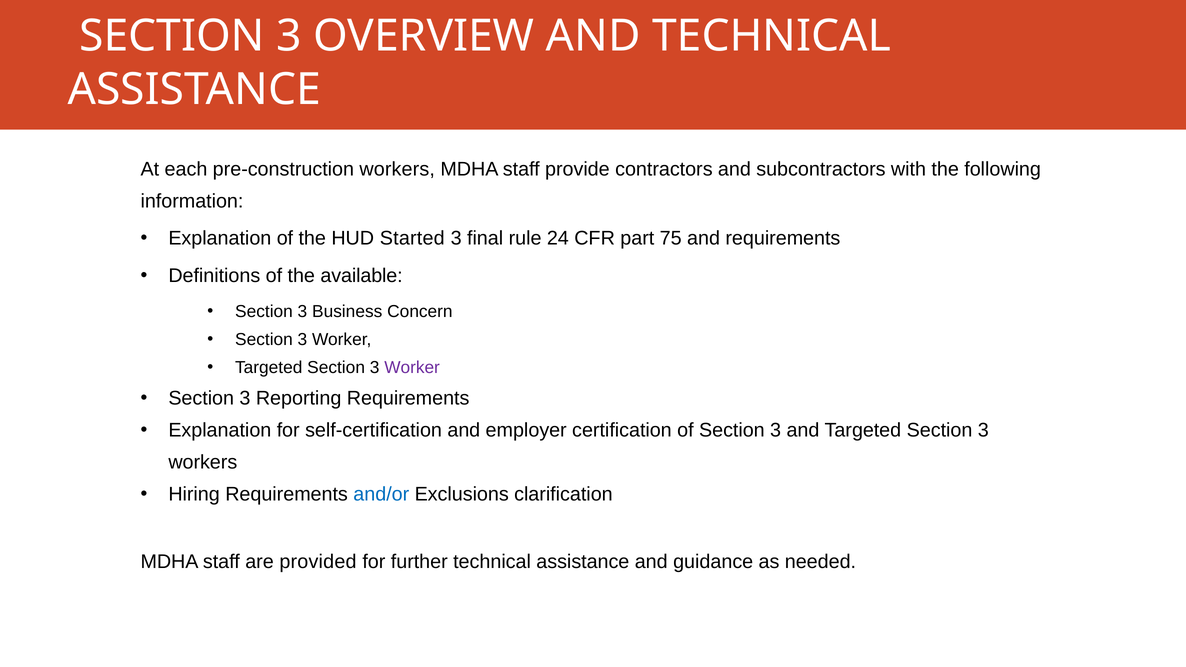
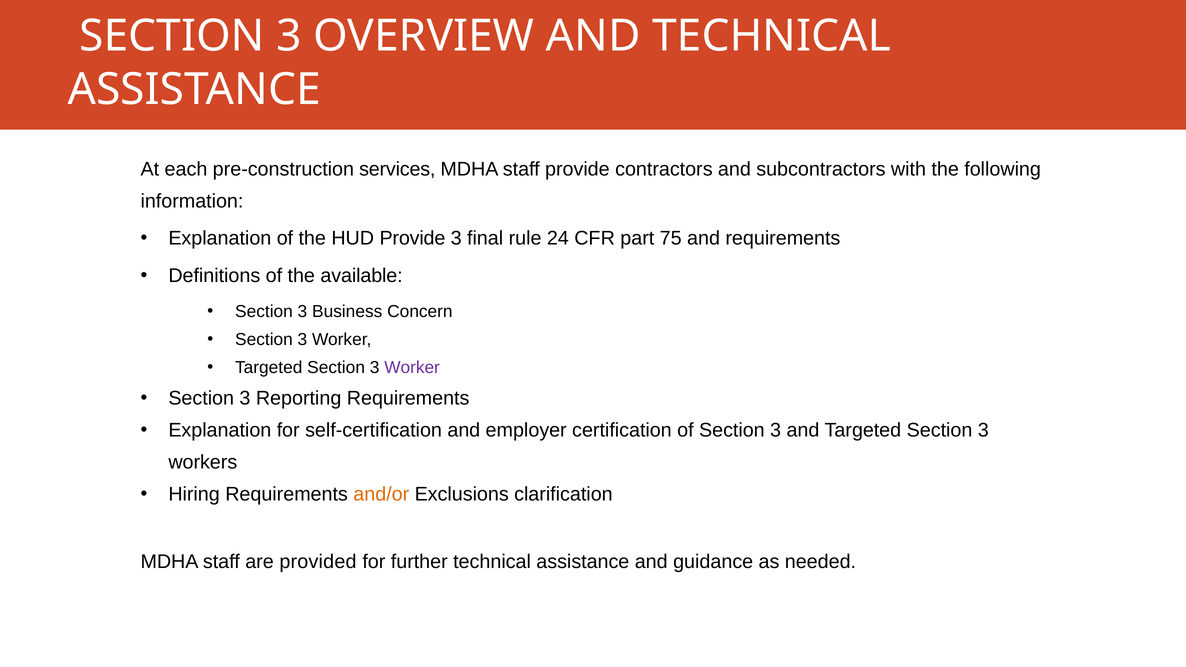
pre-construction workers: workers -> services
HUD Started: Started -> Provide
and/or colour: blue -> orange
